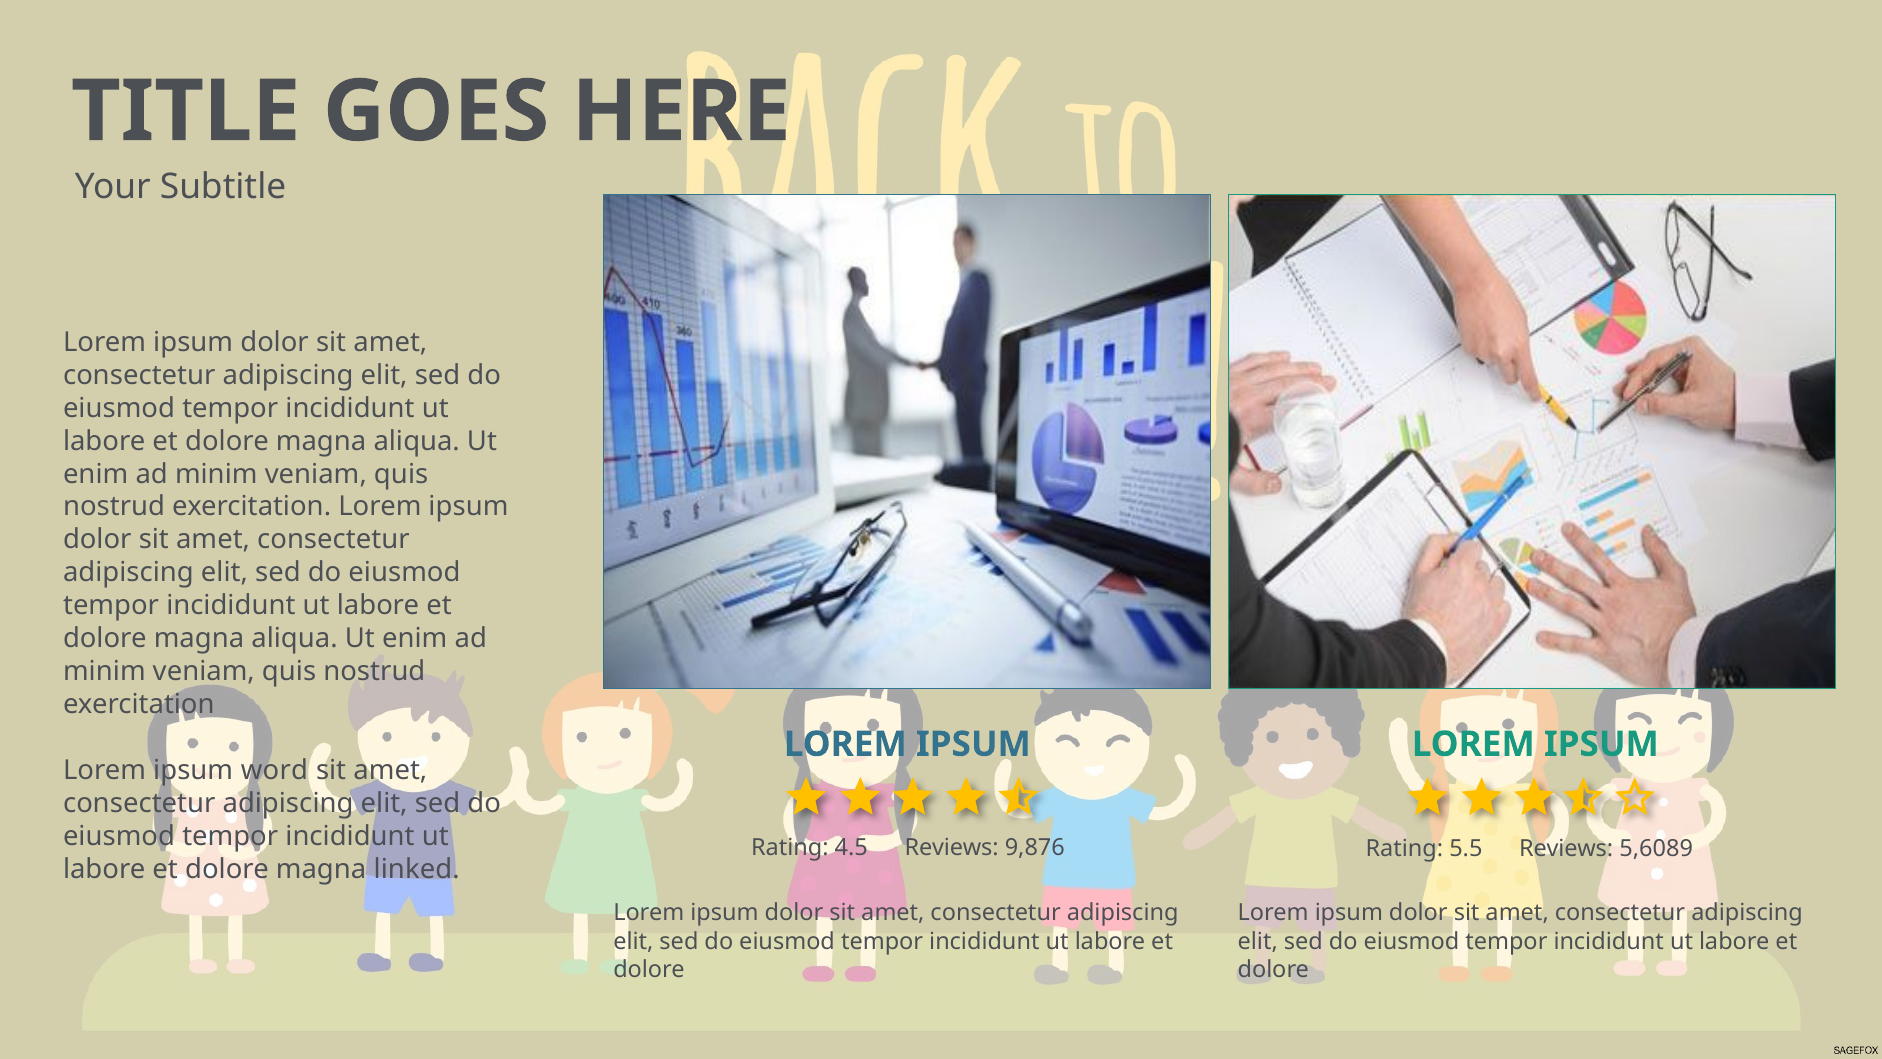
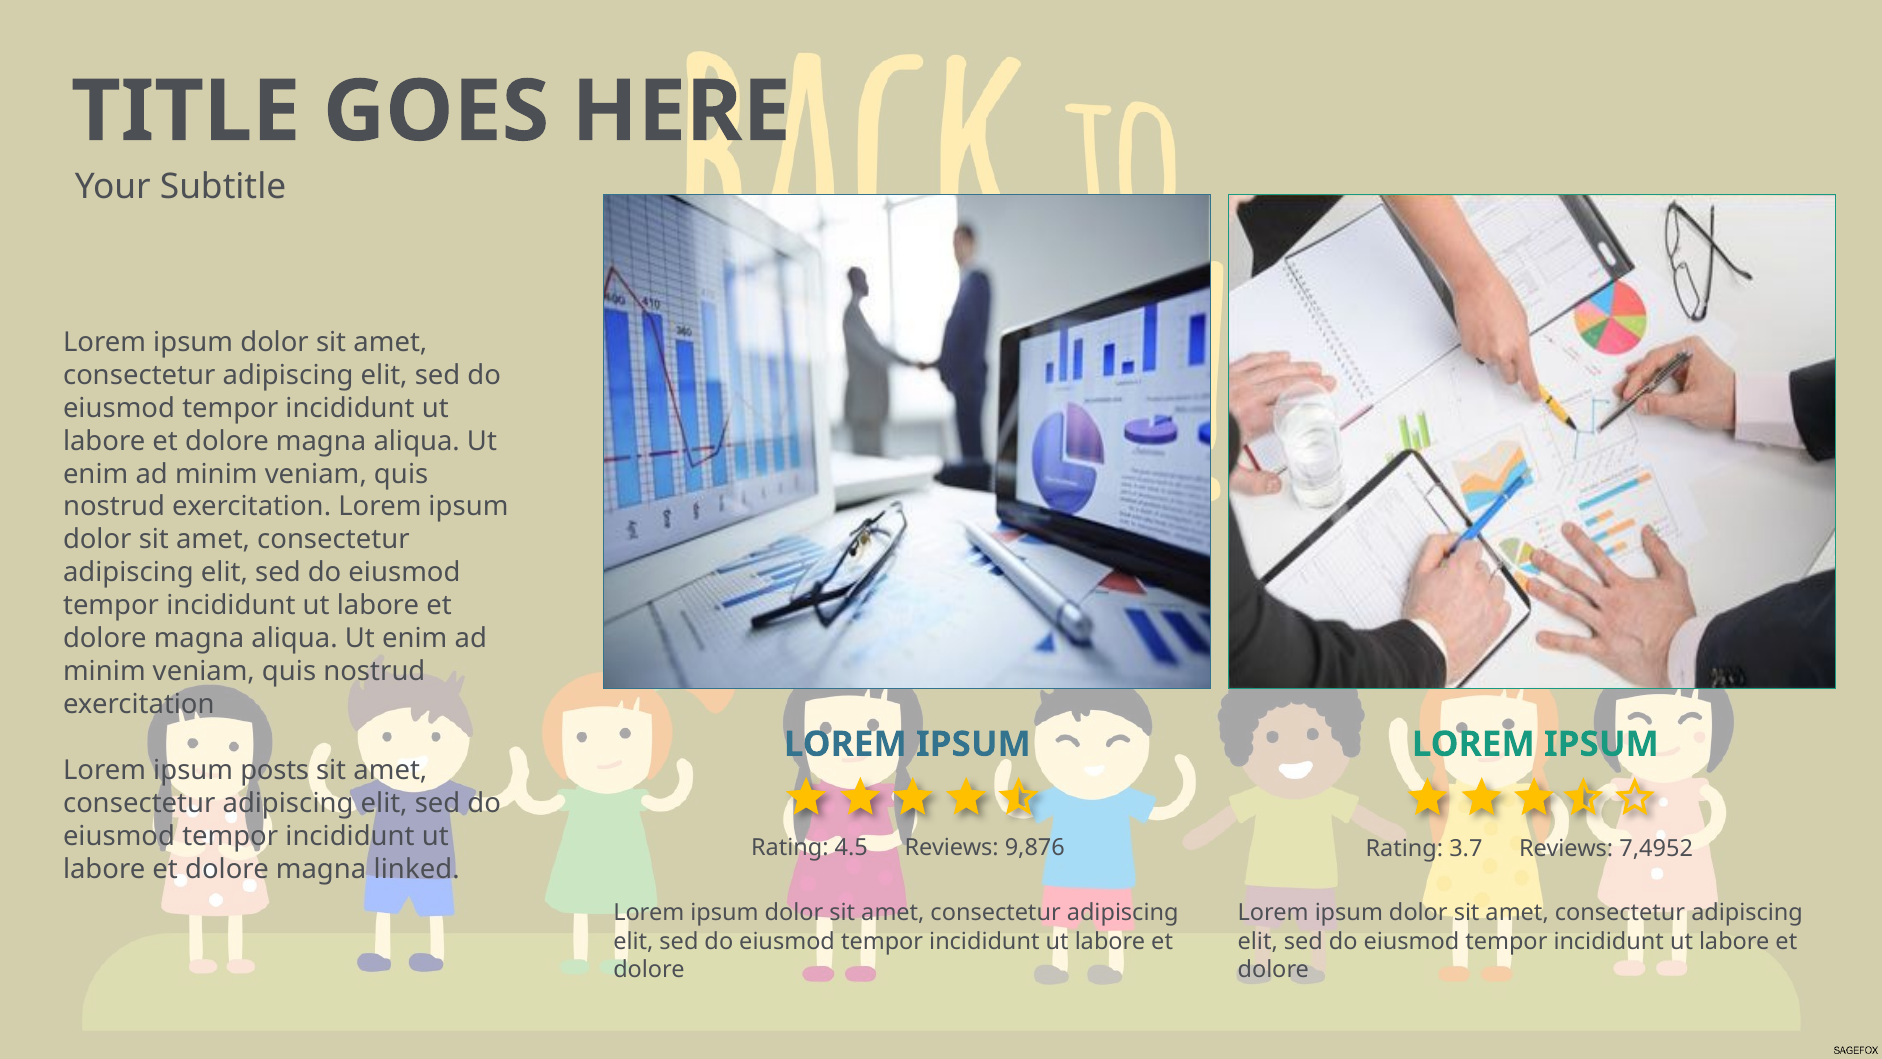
word: word -> posts
5.5: 5.5 -> 3.7
5,6089: 5,6089 -> 7,4952
